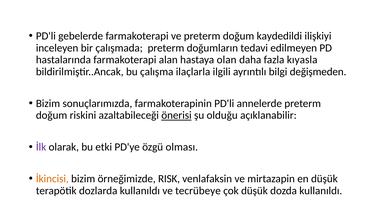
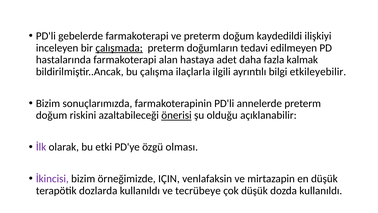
çalışmada underline: none -> present
olan: olan -> adet
kıyasla: kıyasla -> kalmak
değişmeden: değişmeden -> etkileyebilir
İkincisi colour: orange -> purple
RISK: RISK -> IÇIN
